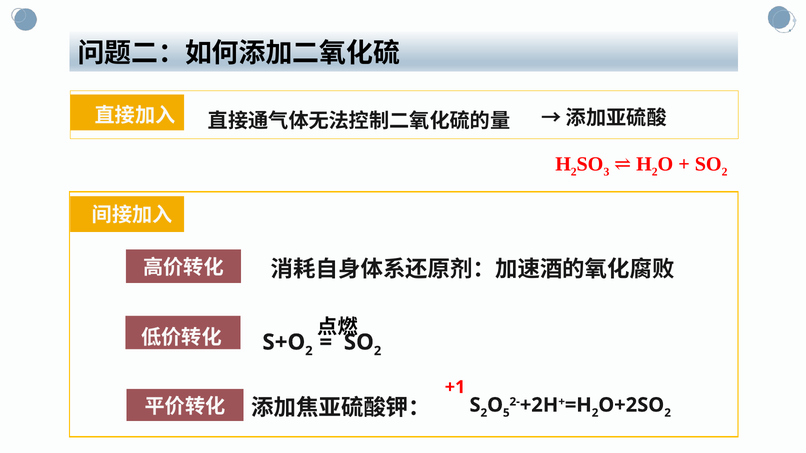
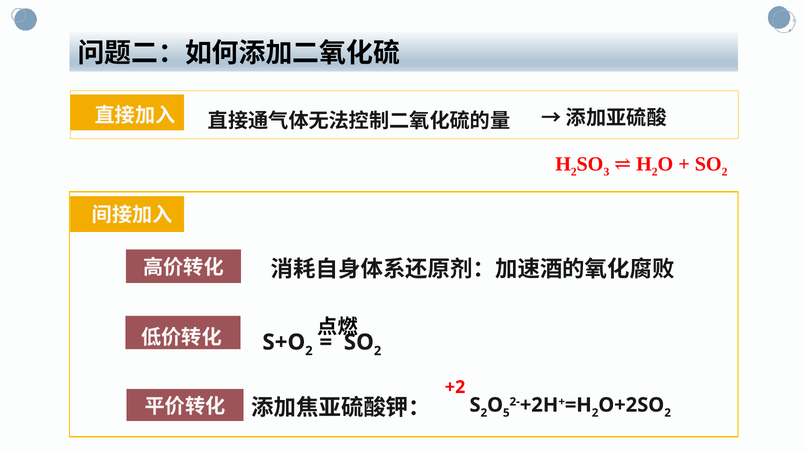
+1: +1 -> +2
